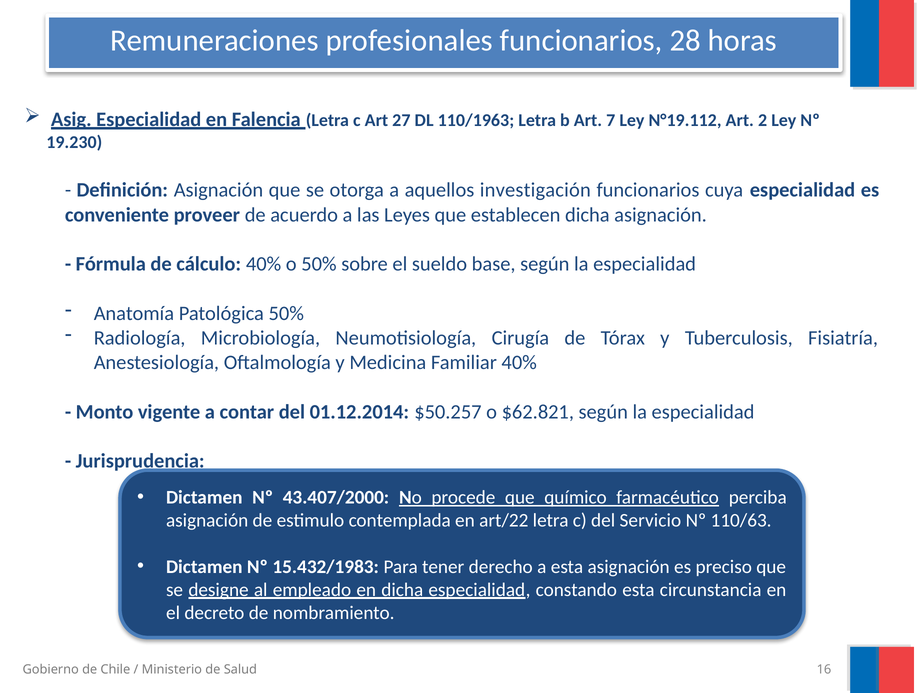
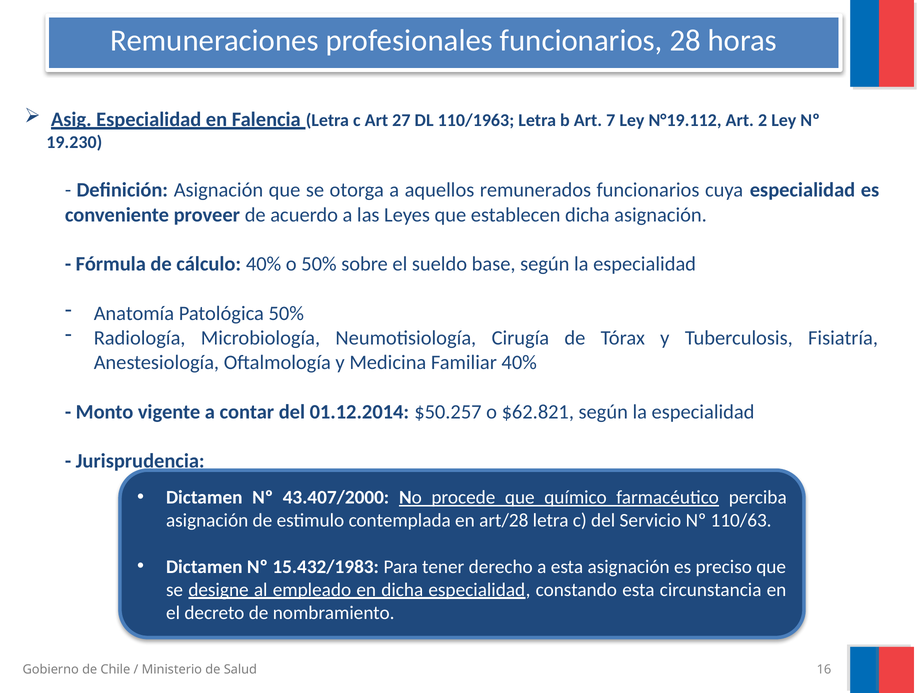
investigación: investigación -> remunerados
art/22: art/22 -> art/28
